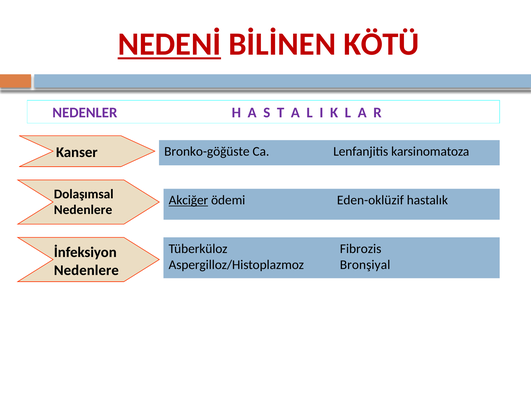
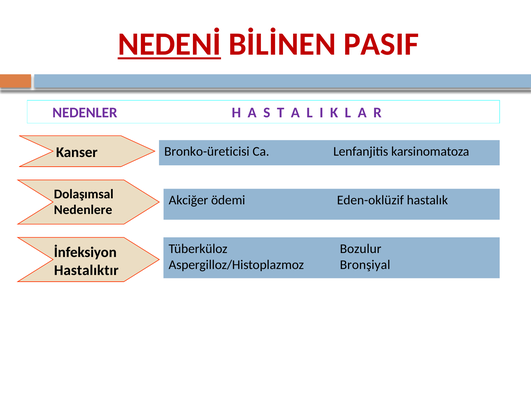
KÖTÜ: KÖTÜ -> PASIF
Bronko-göğüste: Bronko-göğüste -> Bronko-üreticisi
Akciğer underline: present -> none
Fibrozis: Fibrozis -> Bozulur
Nedenlere at (86, 270): Nedenlere -> Hastalıktır
